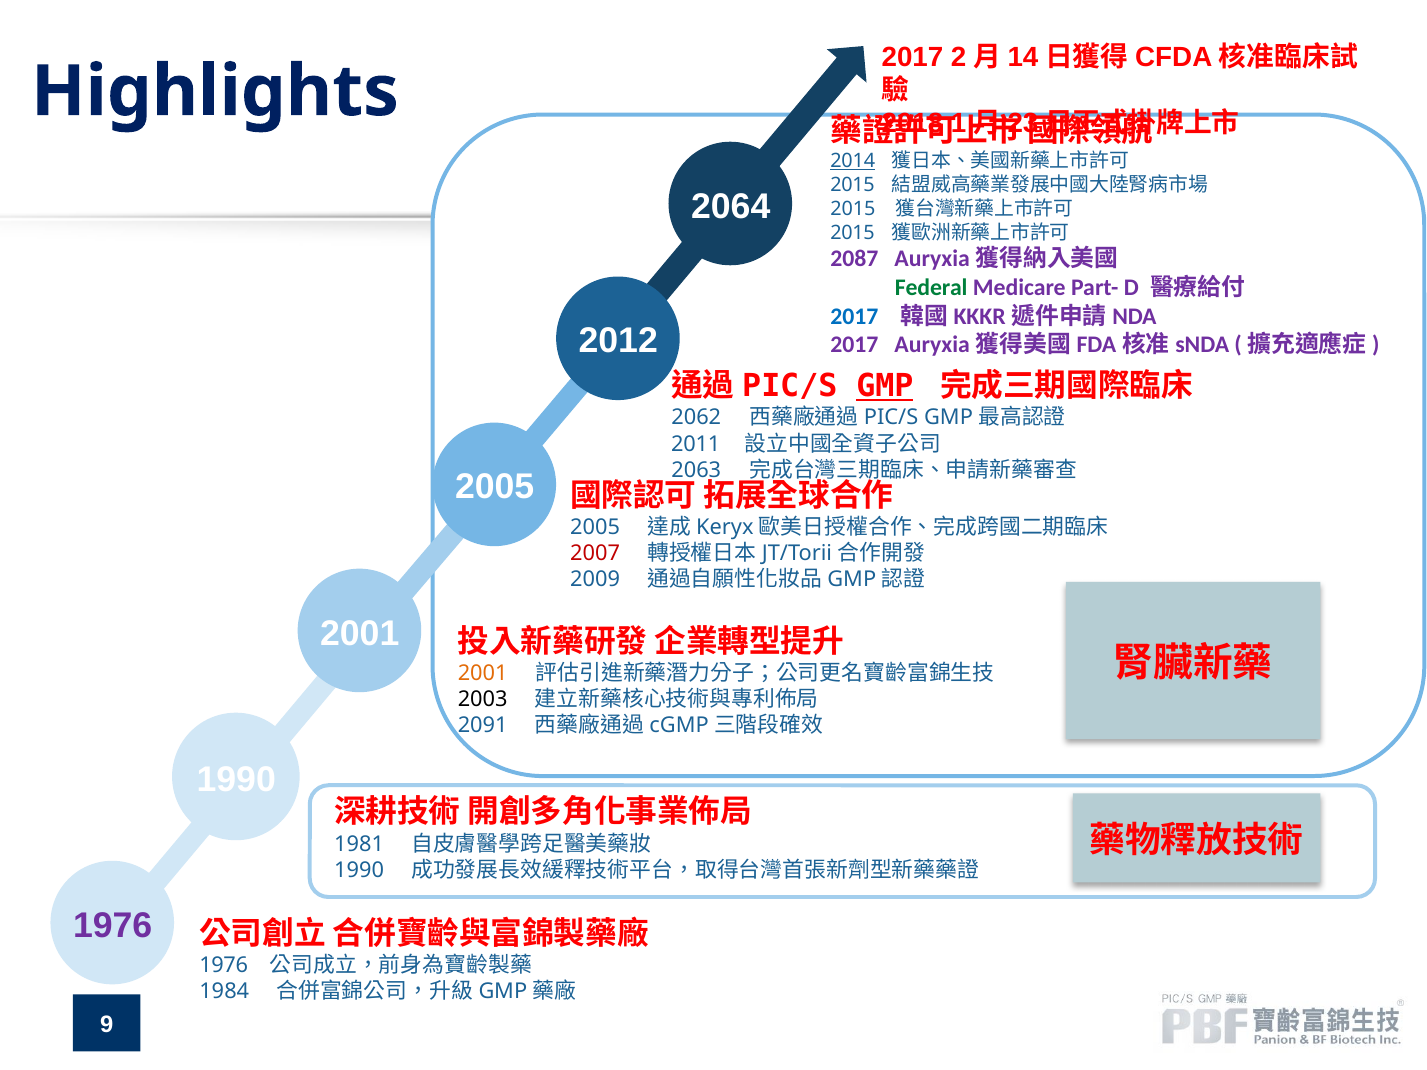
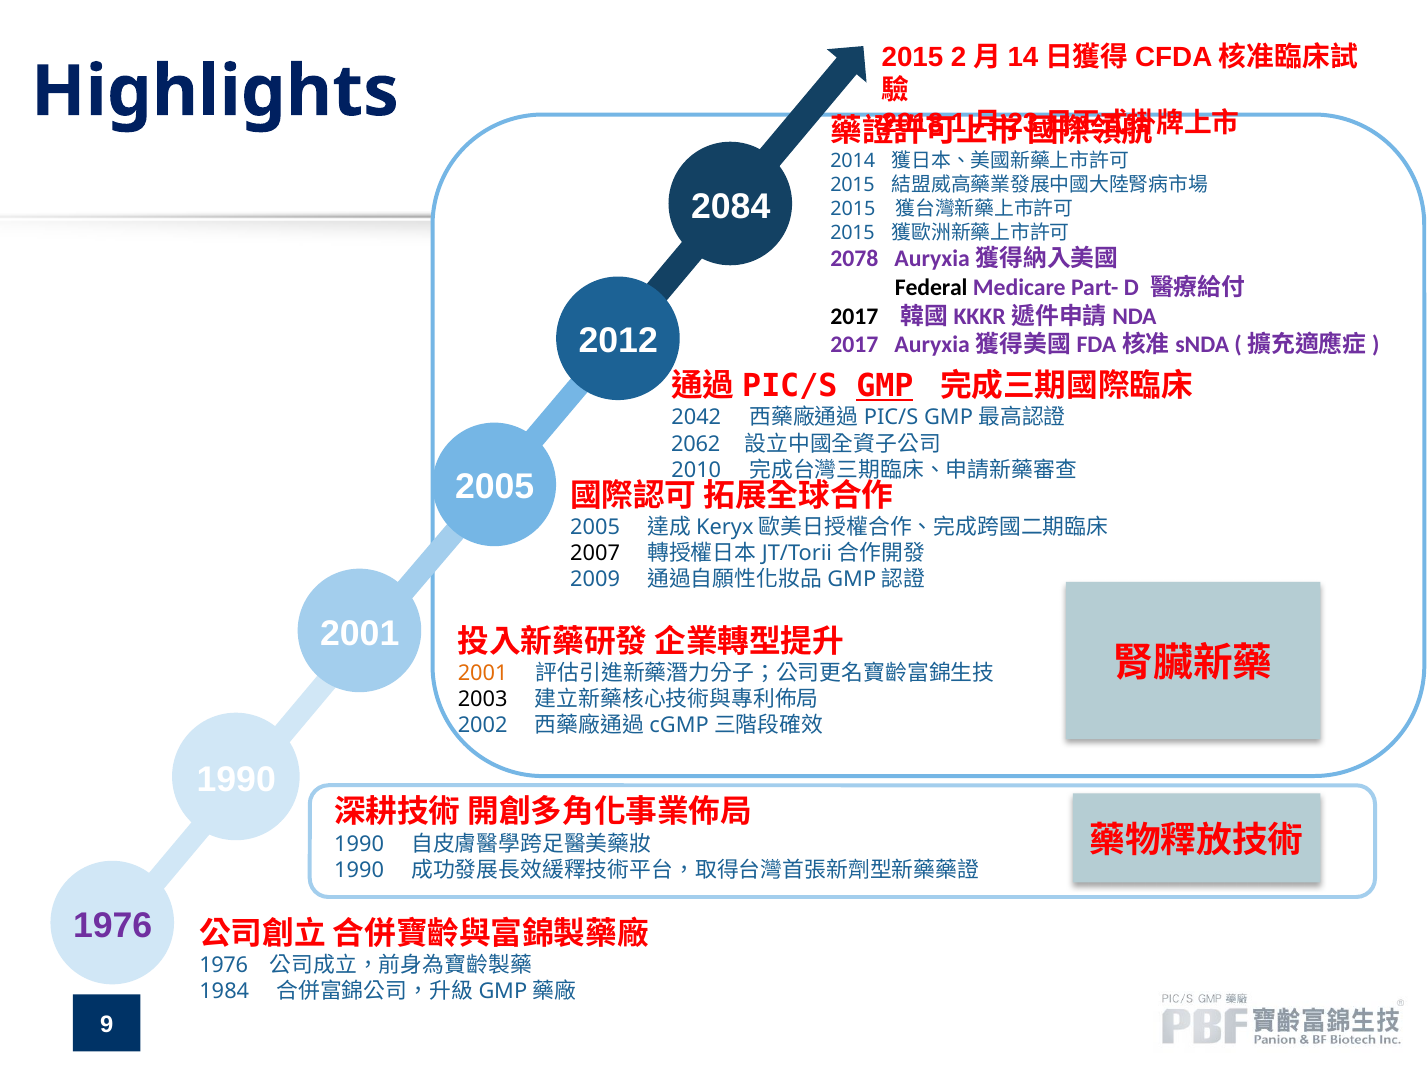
2017 at (912, 57): 2017 -> 2015
2014 underline: present -> none
2064: 2064 -> 2084
2087: 2087 -> 2078
Federal colour: green -> black
2017 at (854, 316) colour: blue -> black
2062: 2062 -> 2042
2011: 2011 -> 2062
2063: 2063 -> 2010
2007 colour: red -> black
2091: 2091 -> 2002
1981 at (359, 844): 1981 -> 1990
